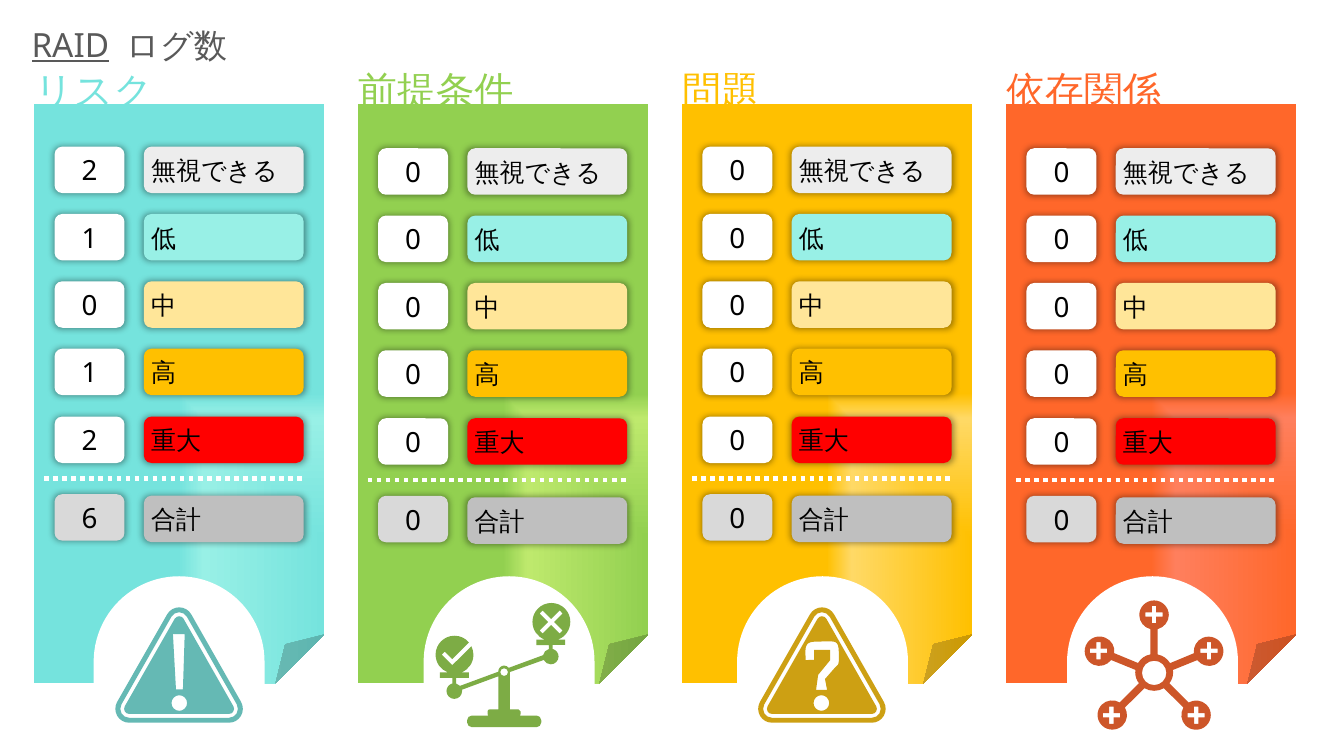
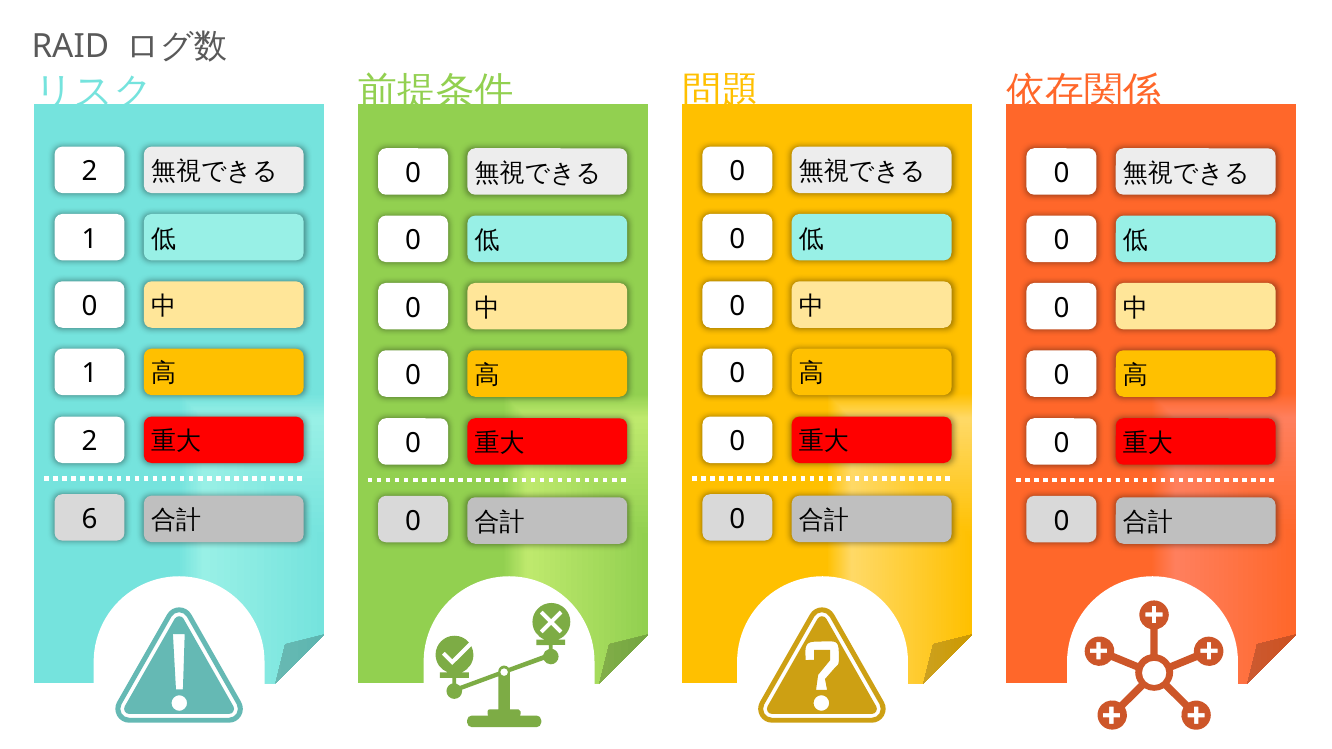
RAID underline: present -> none
